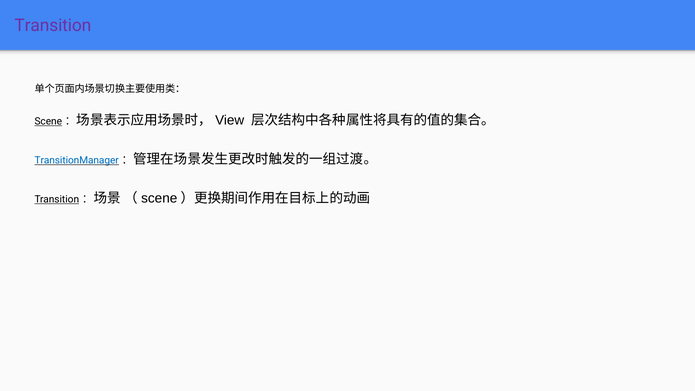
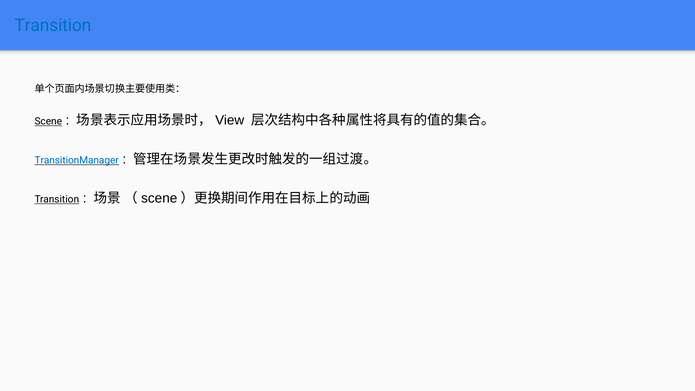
Transition at (53, 25) colour: purple -> blue
